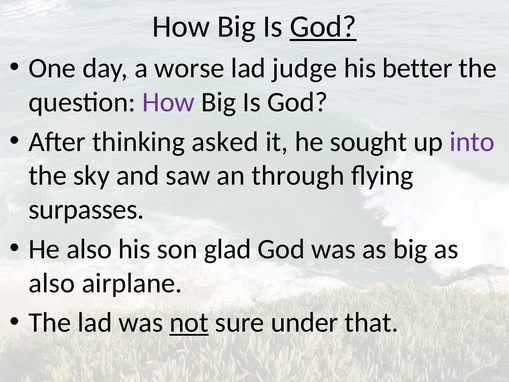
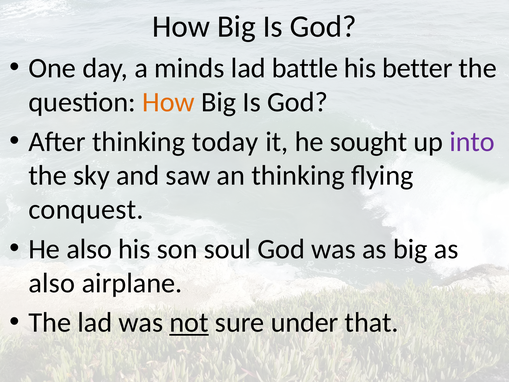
God at (323, 27) underline: present -> none
worse: worse -> minds
judge: judge -> battle
How at (168, 102) colour: purple -> orange
asked: asked -> today
an through: through -> thinking
surpasses: surpasses -> conquest
glad: glad -> soul
